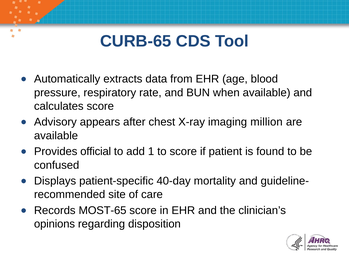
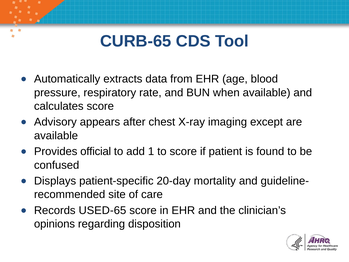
million: million -> except
40-day: 40-day -> 20-day
MOST-65: MOST-65 -> USED-65
